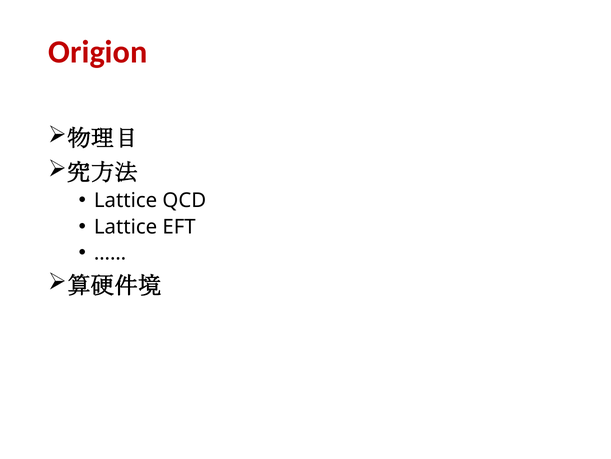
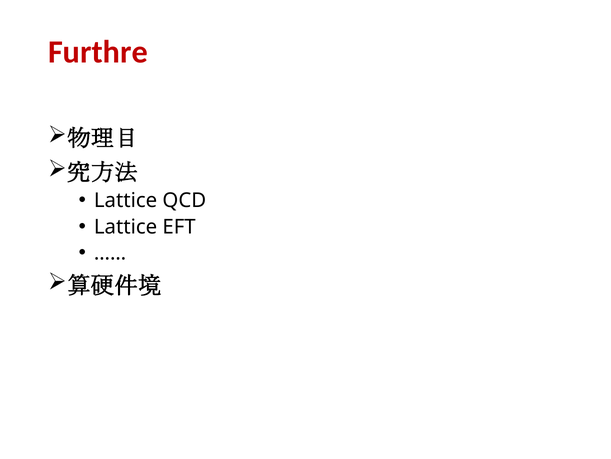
Origion: Origion -> Furthre
